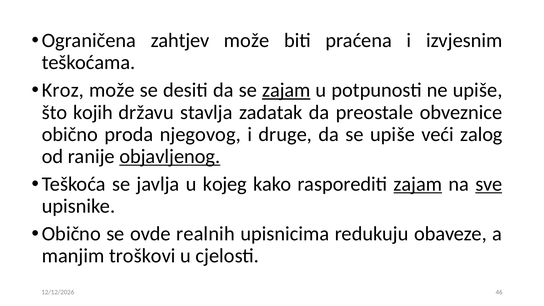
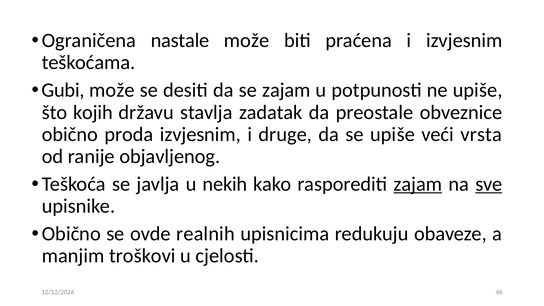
zahtjev: zahtjev -> nastale
Kroz: Kroz -> Gubi
zajam at (286, 90) underline: present -> none
proda njegovog: njegovog -> izvjesnim
zalog: zalog -> vrsta
objavljenog underline: present -> none
kojeg: kojeg -> nekih
